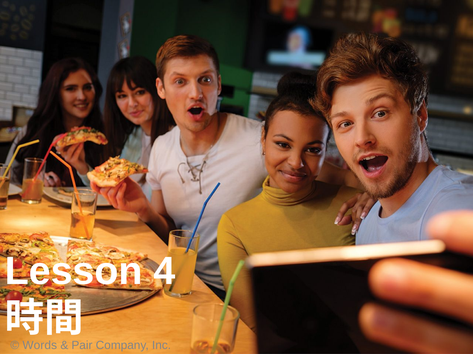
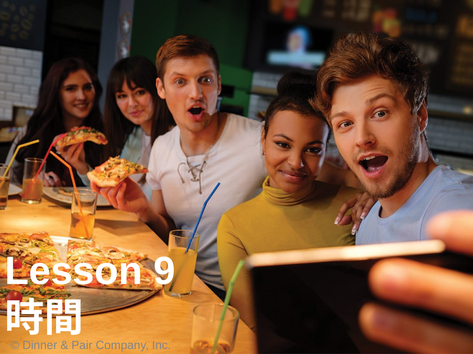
4: 4 -> 9
Words: Words -> Dinner
